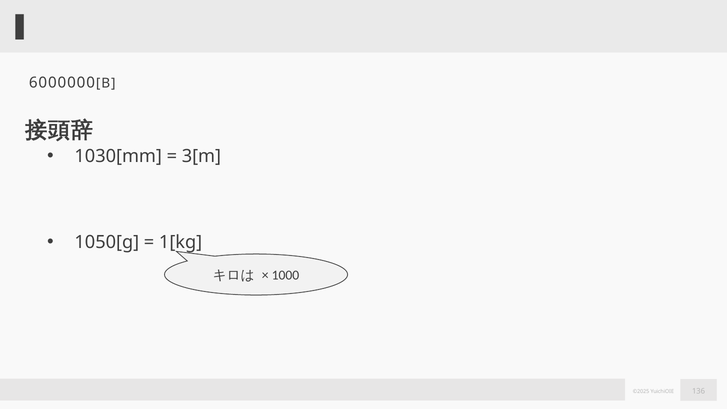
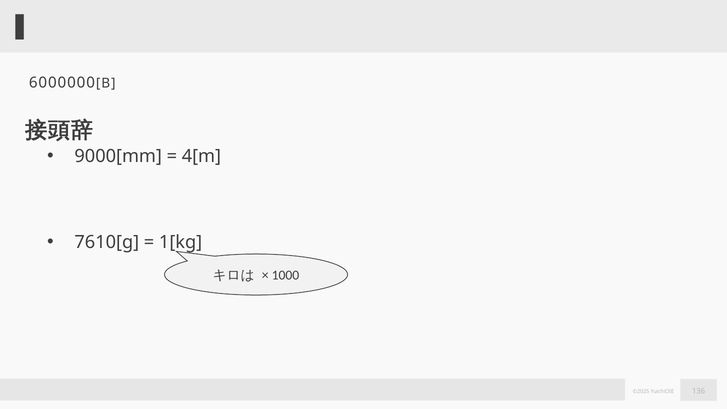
1030[mm: 1030[mm -> 9000[mm
3[m: 3[m -> 4[m
1050[g: 1050[g -> 7610[g
